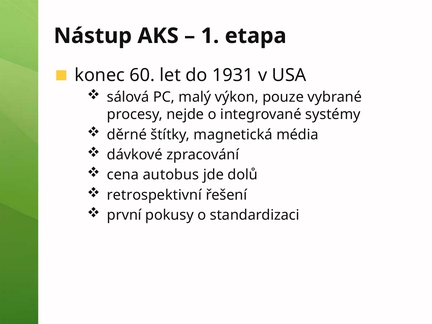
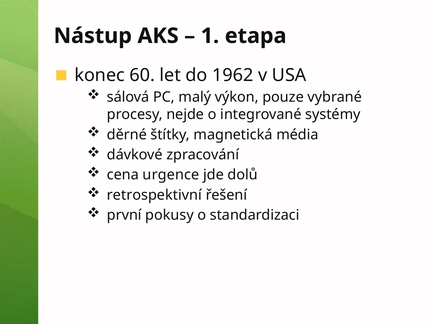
1931: 1931 -> 1962
autobus: autobus -> urgence
